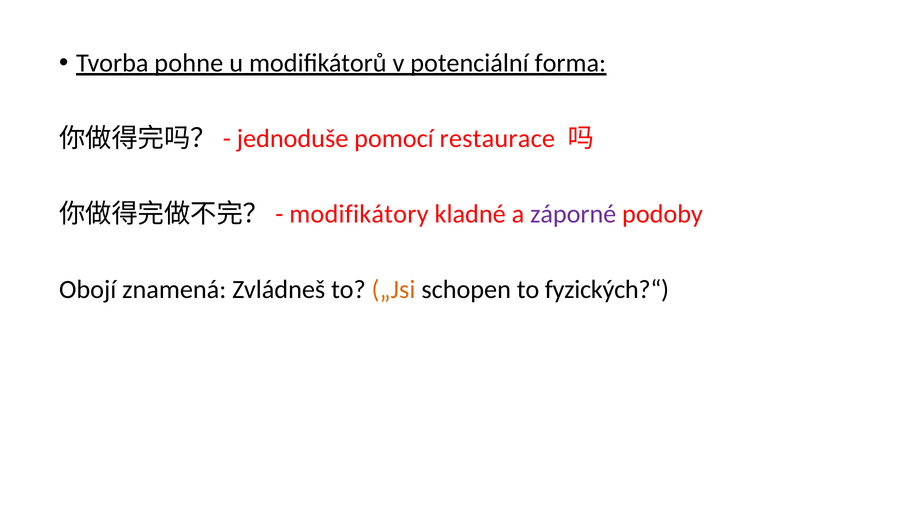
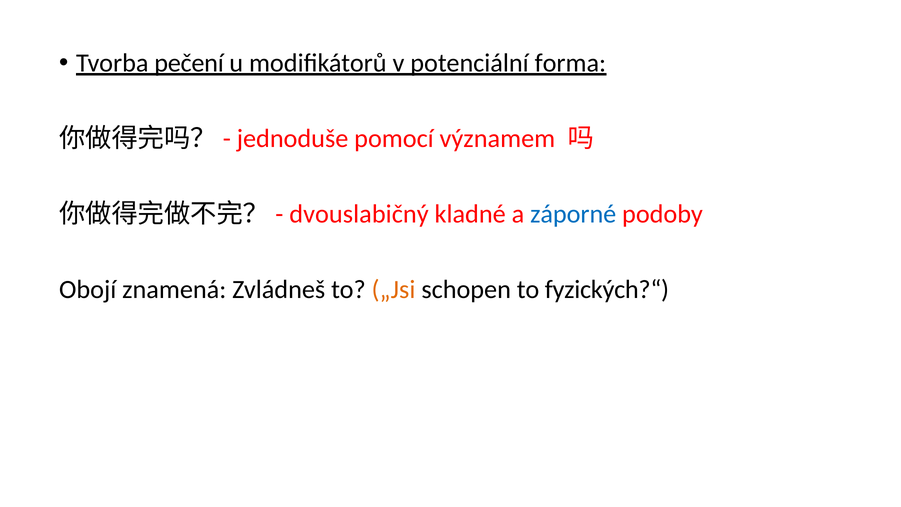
pohne: pohne -> pečení
restaurace: restaurace -> významem
modifikátory: modifikátory -> dvouslabičný
záporné colour: purple -> blue
